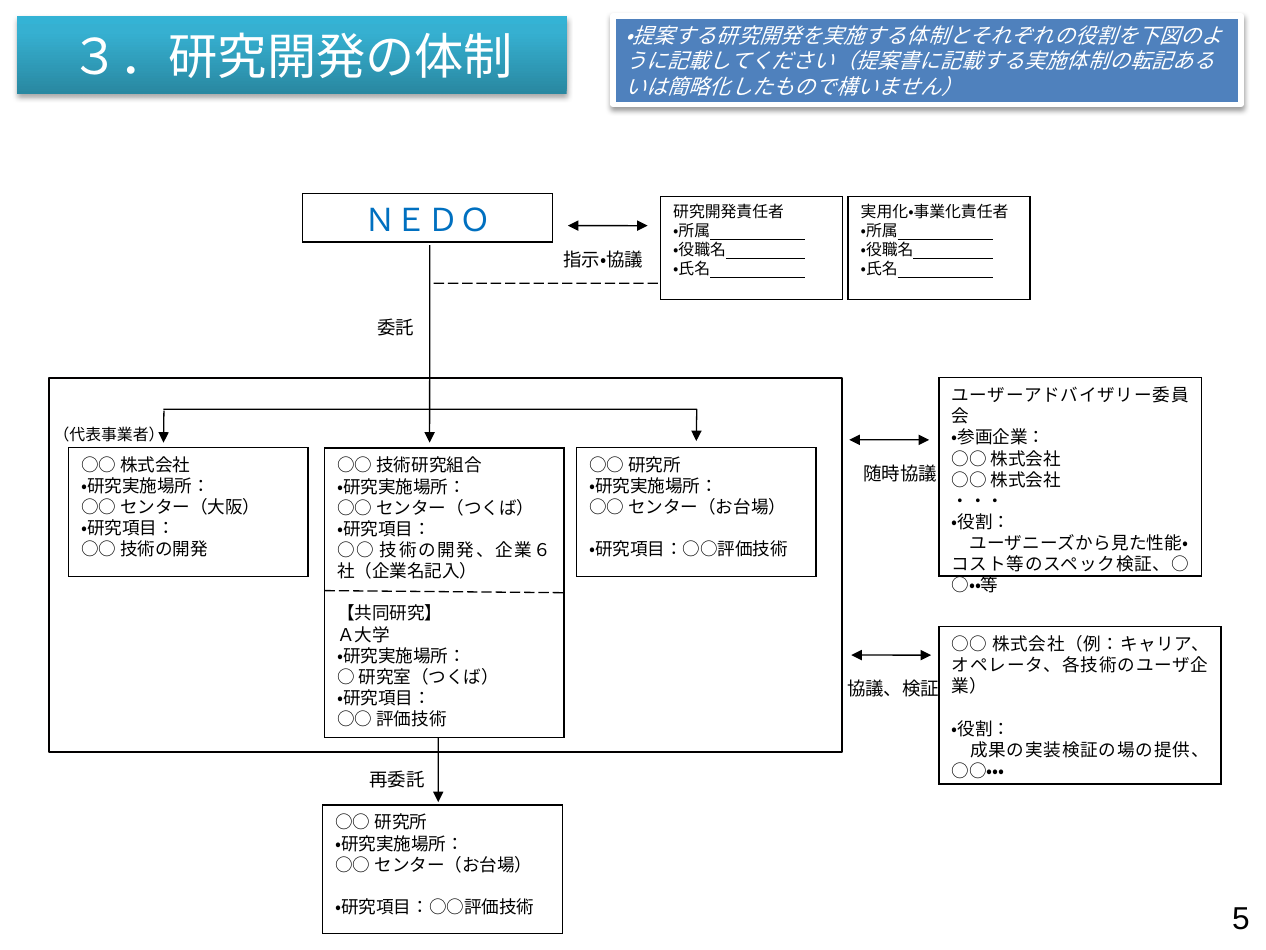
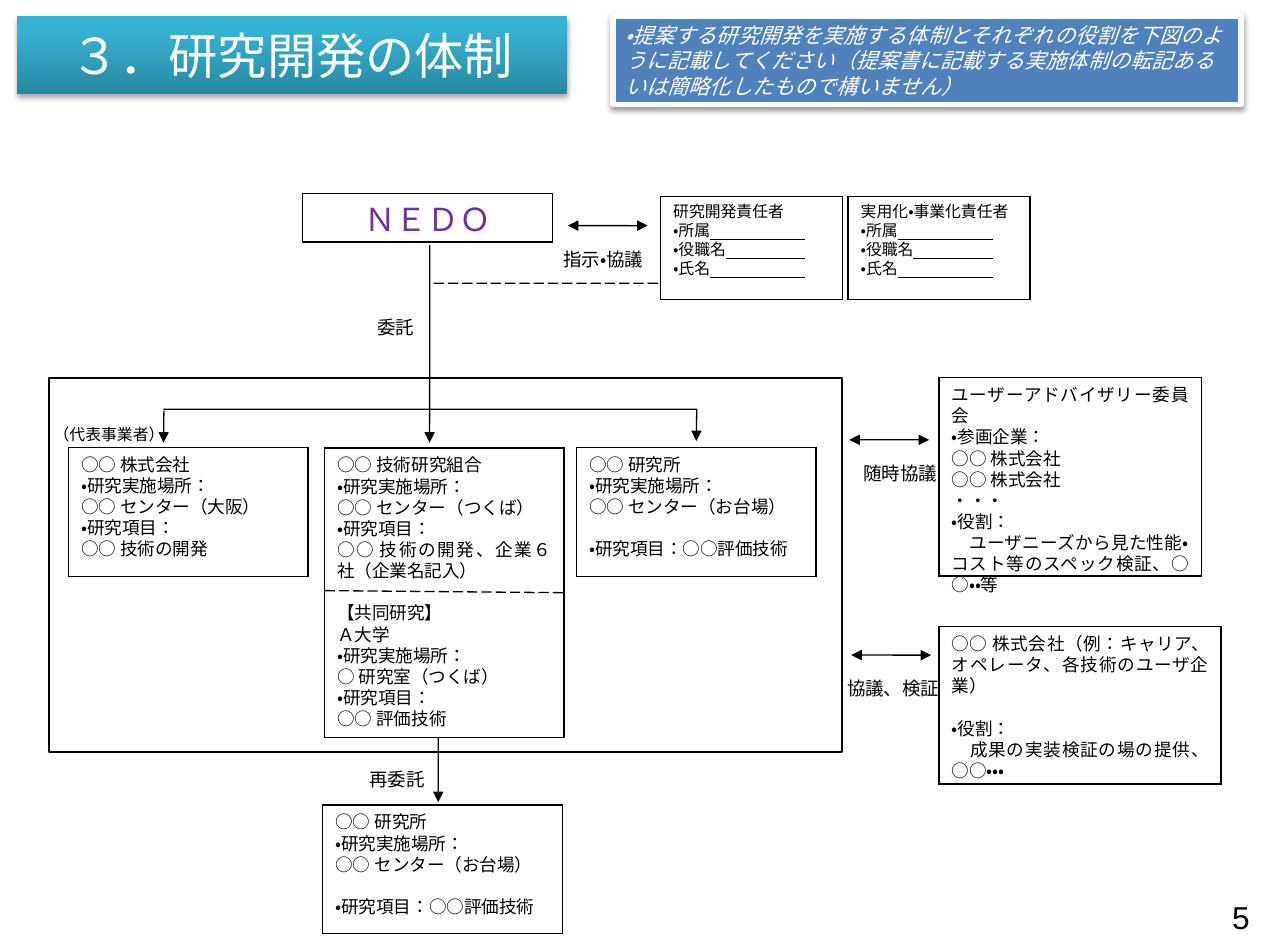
ＮＥＤＯ colour: blue -> purple
